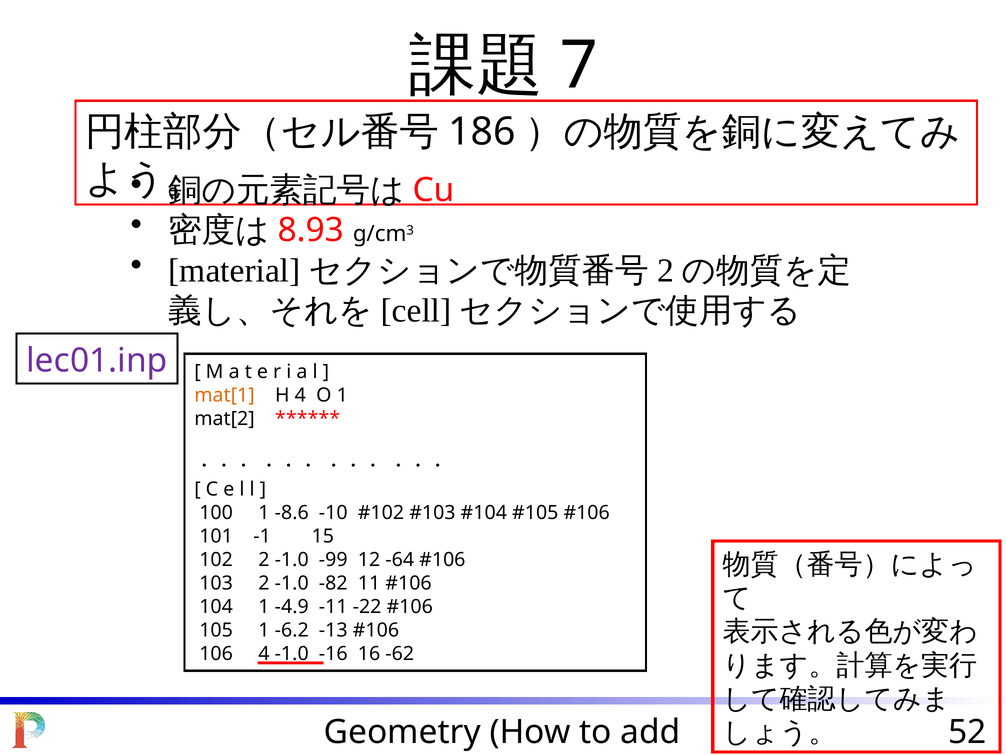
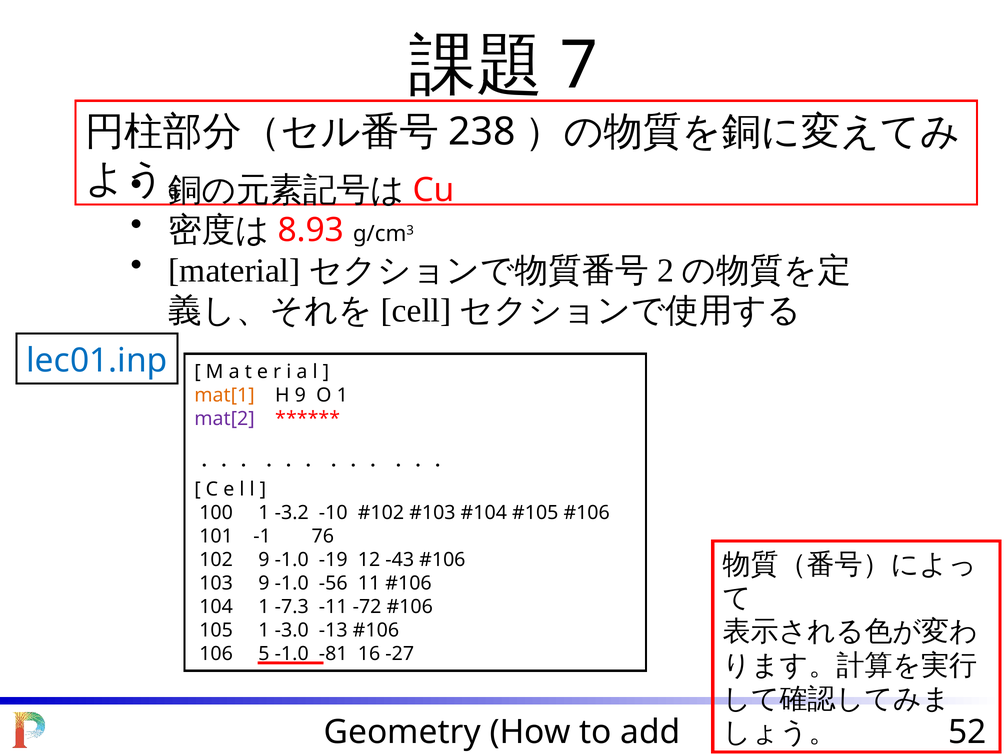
186: 186 -> 238
lec01.inp colour: purple -> blue
H 4: 4 -> 9
mat[2 colour: black -> purple
-8.6: -8.6 -> -3.2
15: 15 -> 76
102 2: 2 -> 9
-99: -99 -> -19
-64: -64 -> -43
103 2: 2 -> 9
-82: -82 -> -56
-4.9: -4.9 -> -7.3
-22: -22 -> -72
-6.2: -6.2 -> -3.0
106 4: 4 -> 5
-16: -16 -> -81
-62: -62 -> -27
